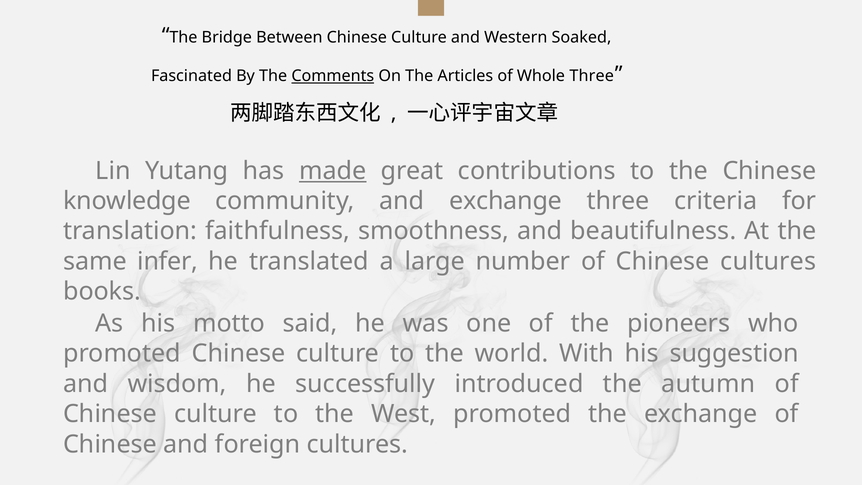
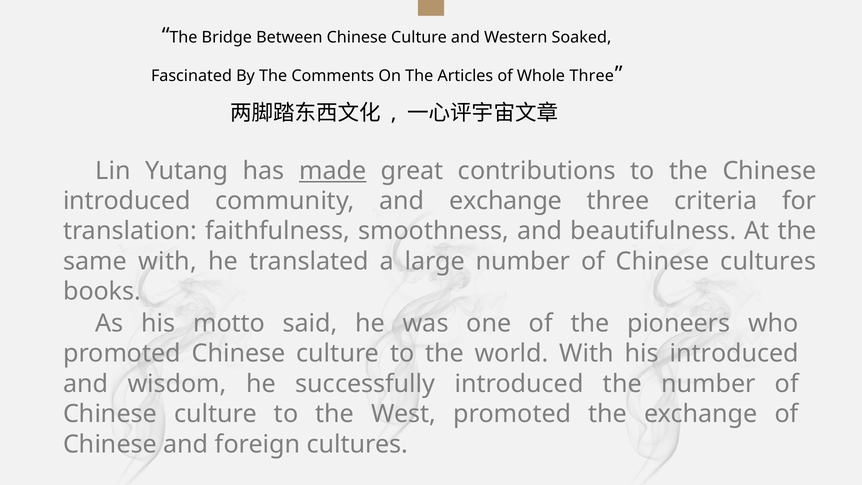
Comments underline: present -> none
knowledge at (127, 201): knowledge -> introduced
same infer: infer -> with
his suggestion: suggestion -> introduced
the autumn: autumn -> number
